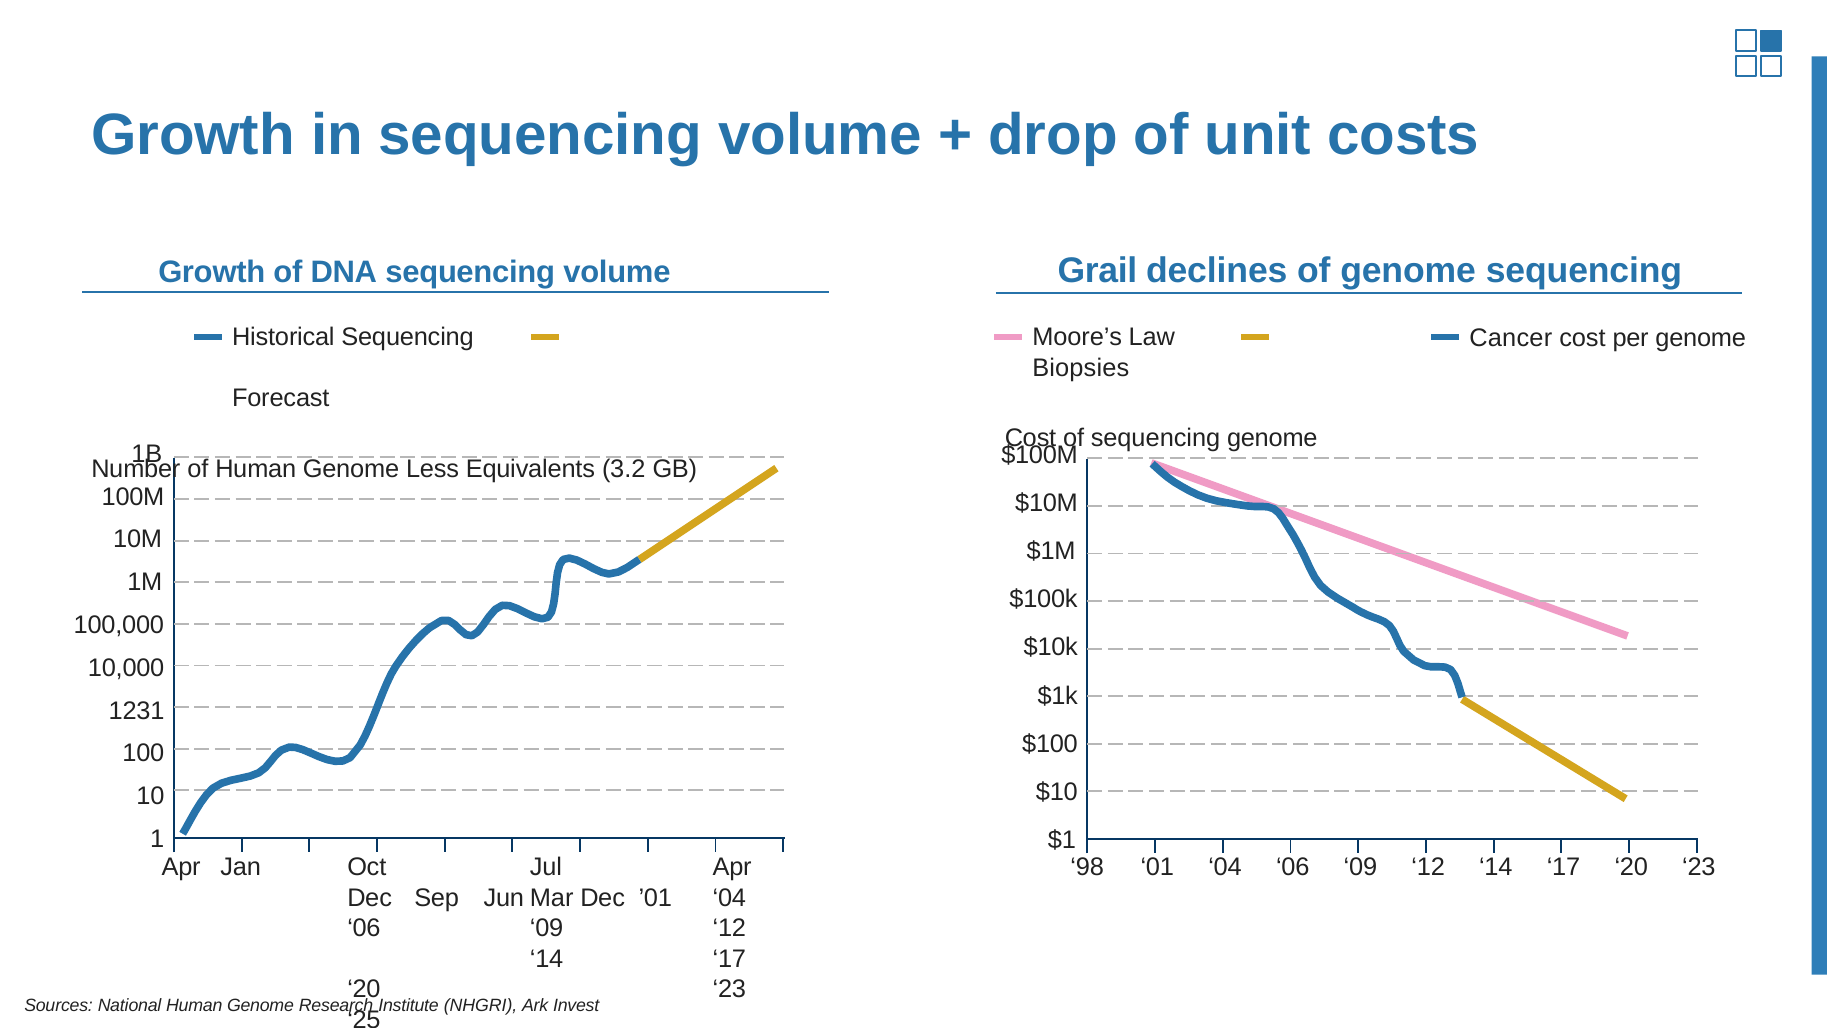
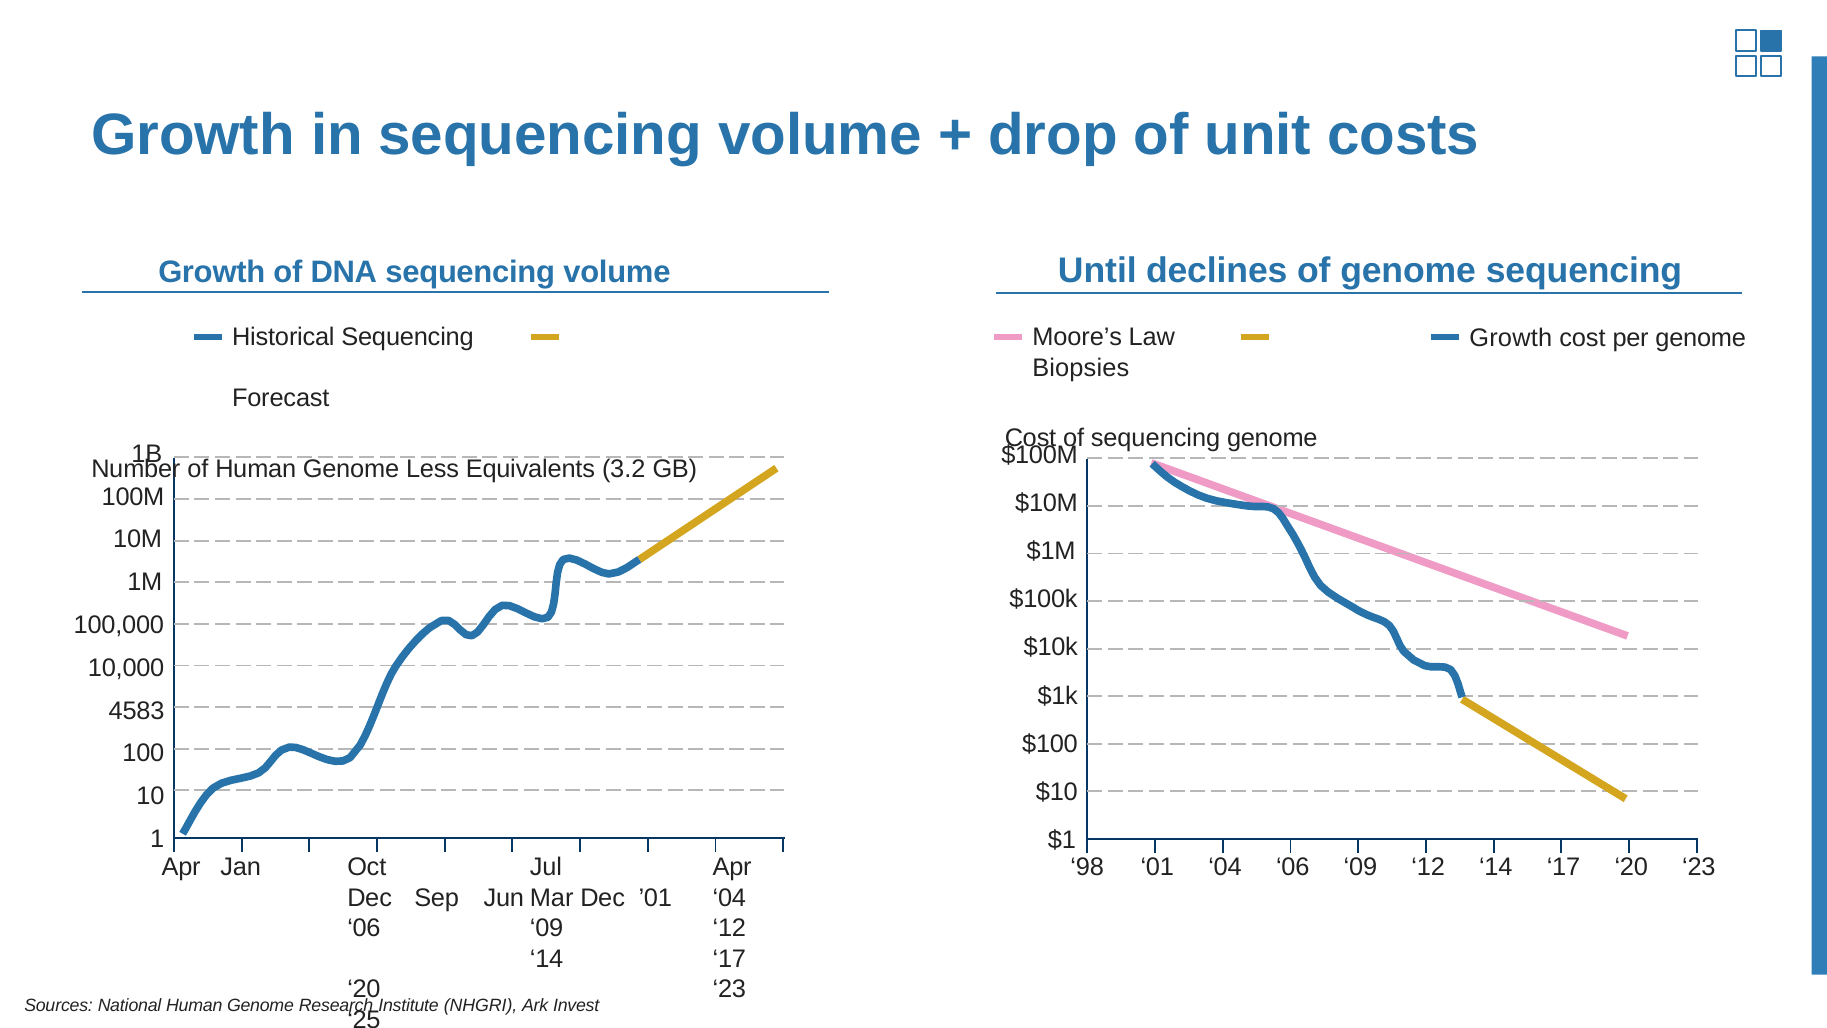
Grail: Grail -> Until
Cancer at (1511, 338): Cancer -> Growth
1231: 1231 -> 4583
